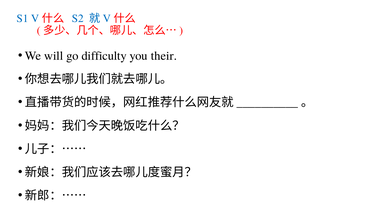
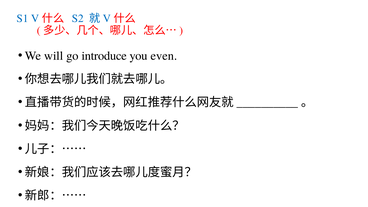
difficulty: difficulty -> introduce
their: their -> even
